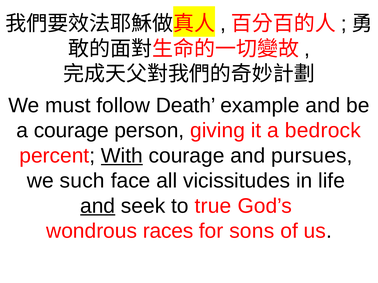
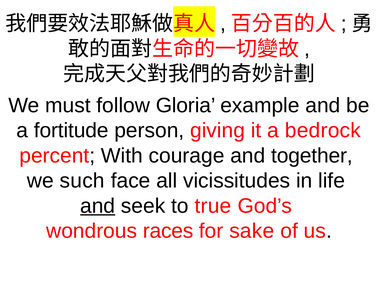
Death: Death -> Gloria
a courage: courage -> fortitude
With underline: present -> none
pursues: pursues -> together
sons: sons -> sake
